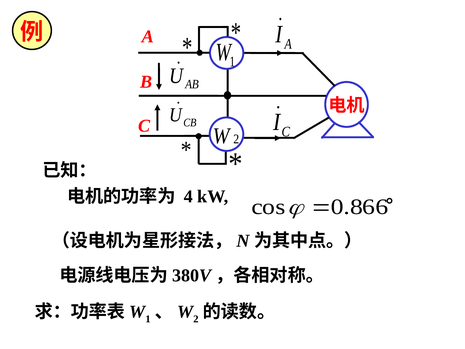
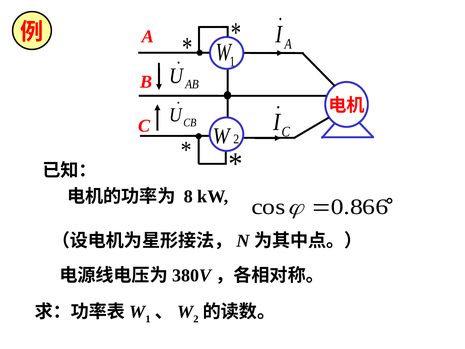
4: 4 -> 8
